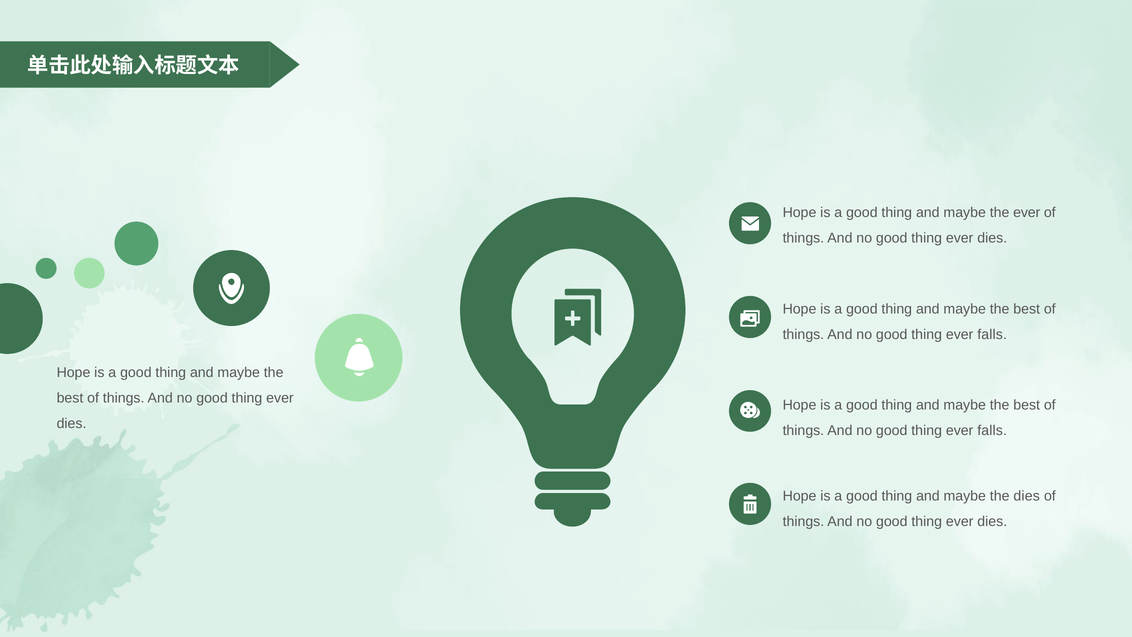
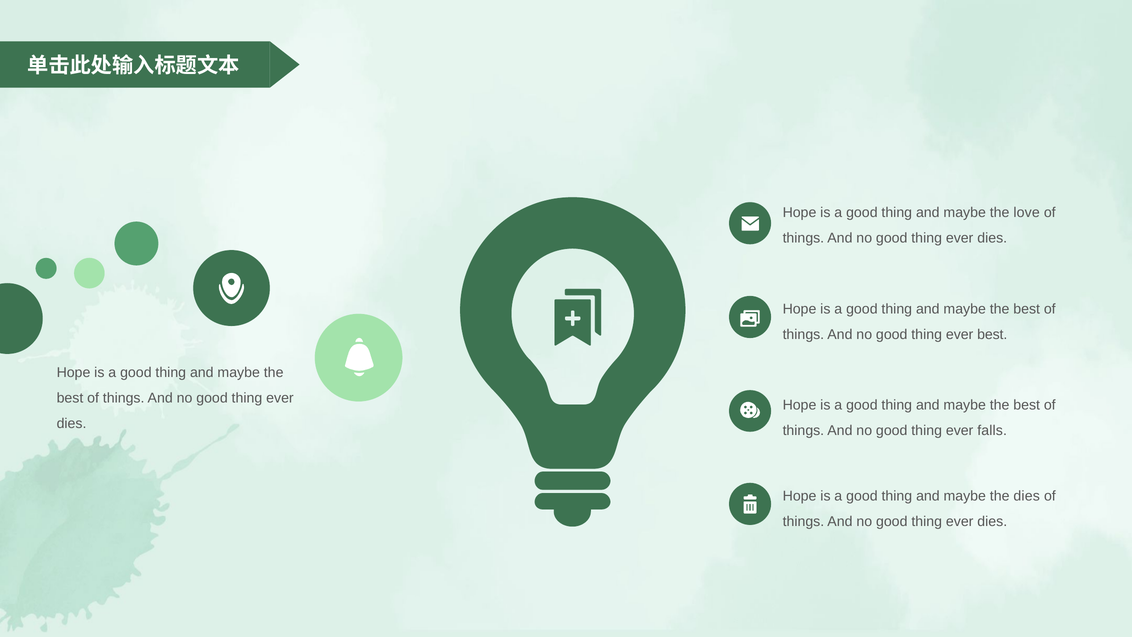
the ever: ever -> love
falls at (992, 335): falls -> best
